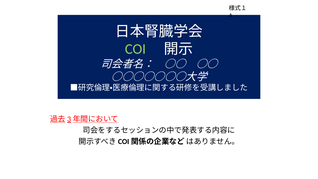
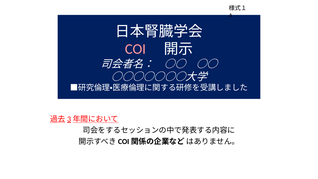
COI colour: light green -> pink
